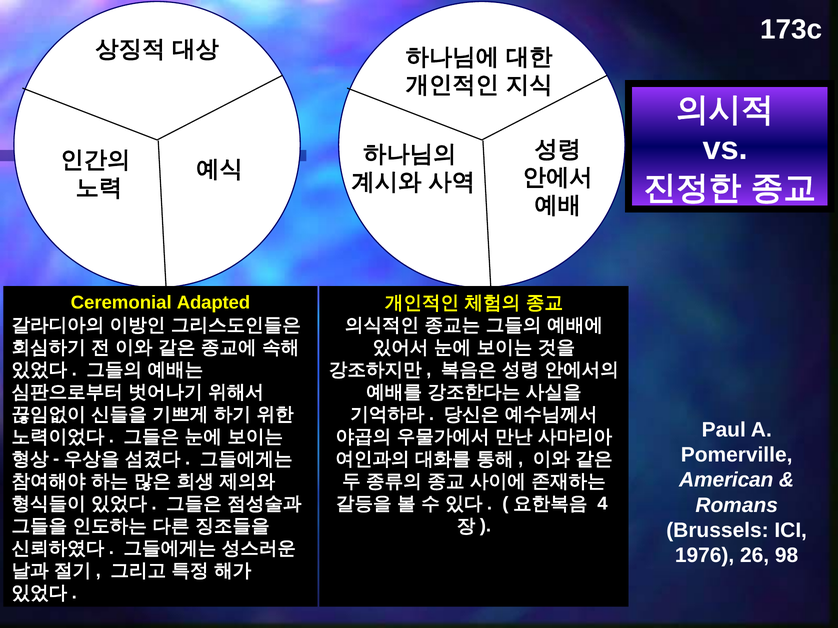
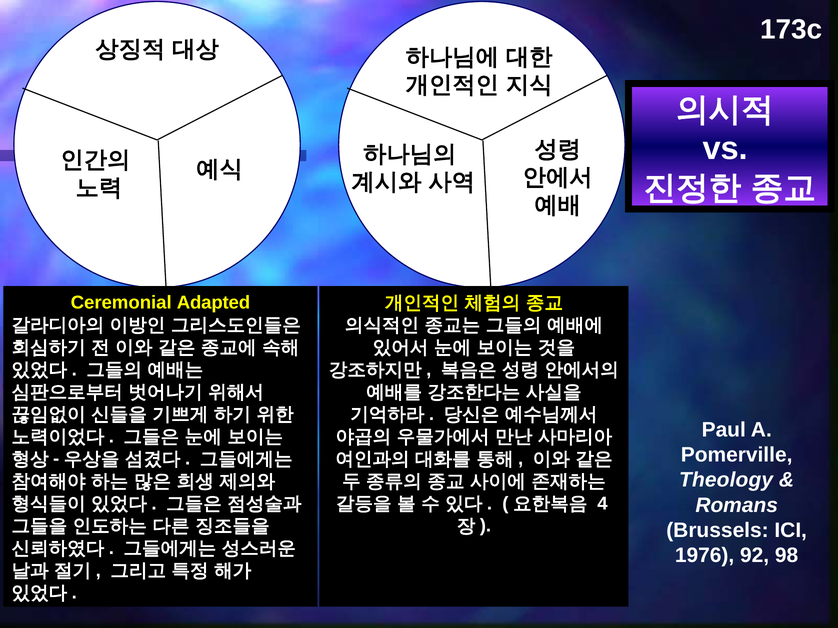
American: American -> Theology
26: 26 -> 92
